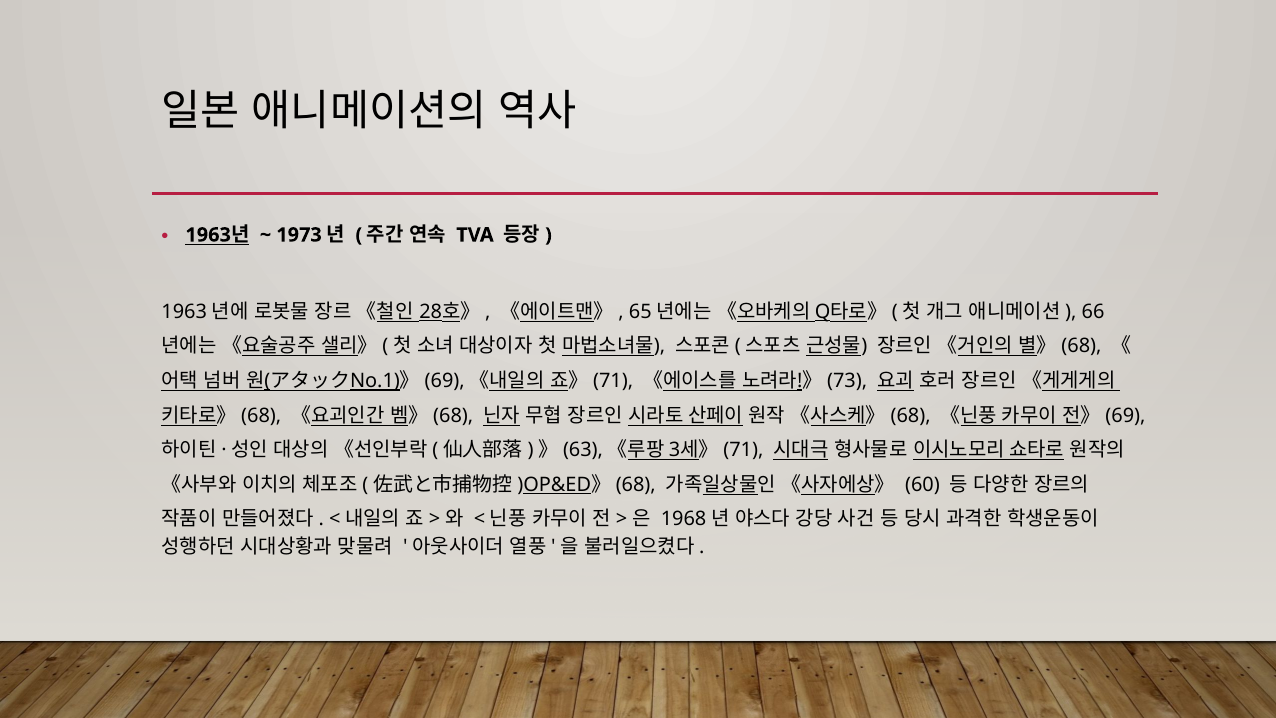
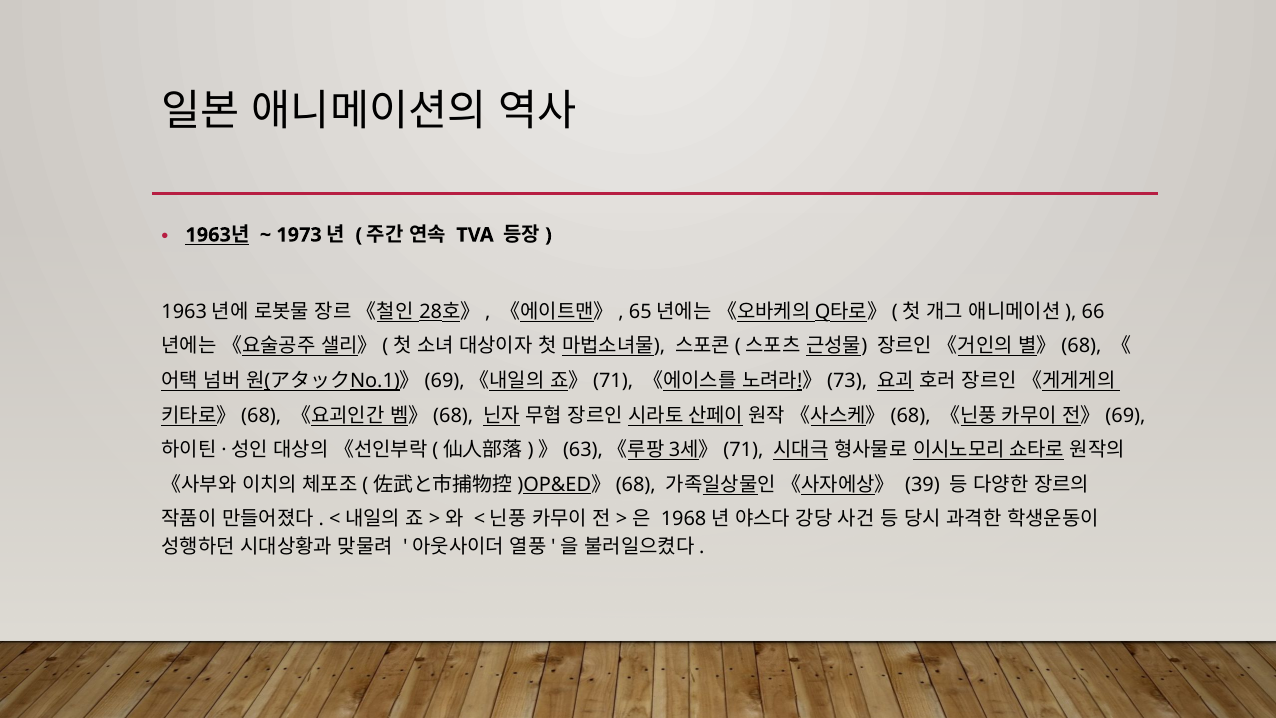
60: 60 -> 39
